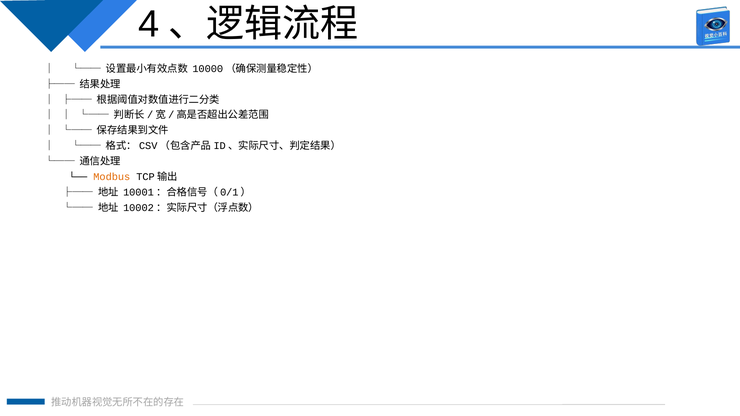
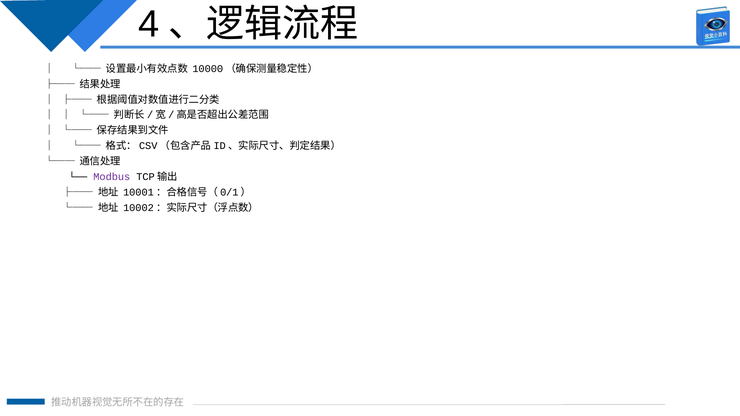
Modbus colour: orange -> purple
